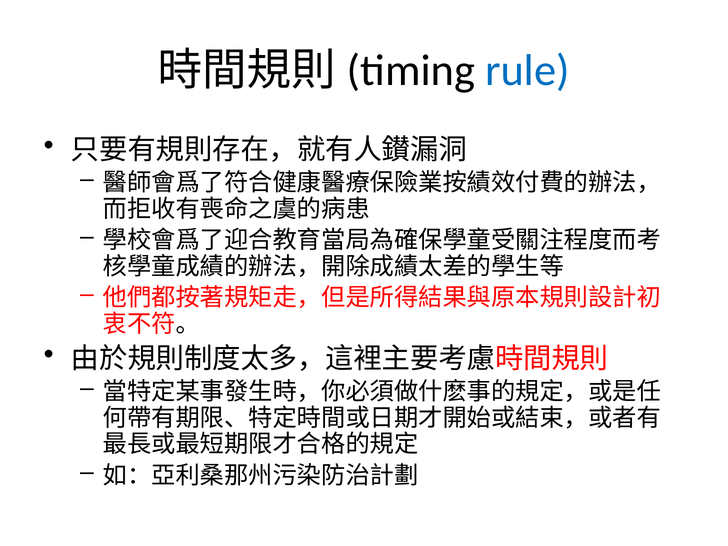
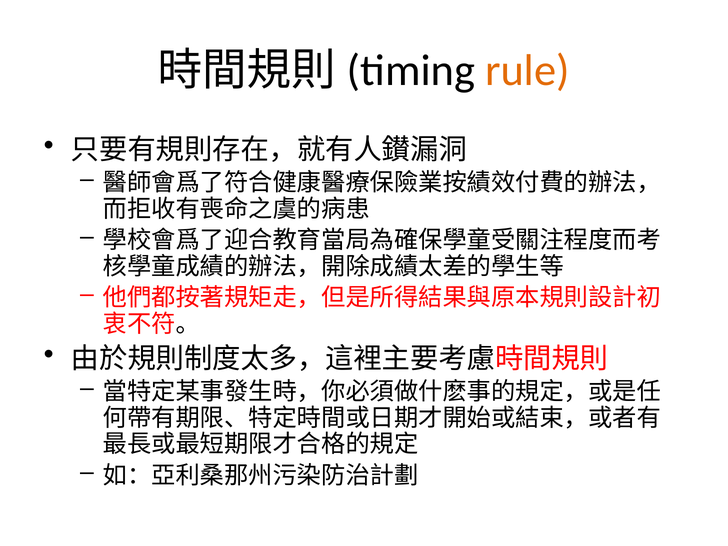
rule colour: blue -> orange
